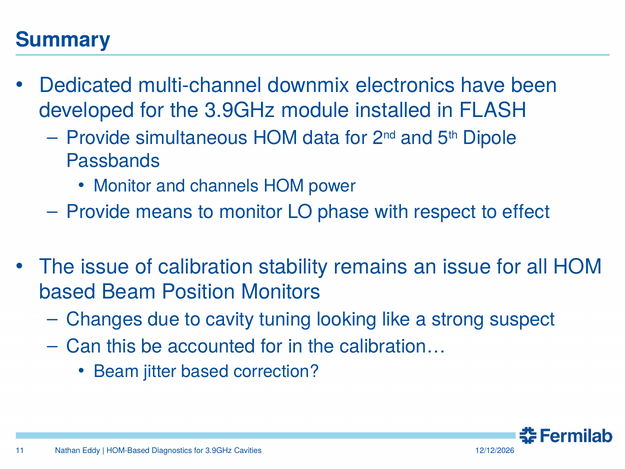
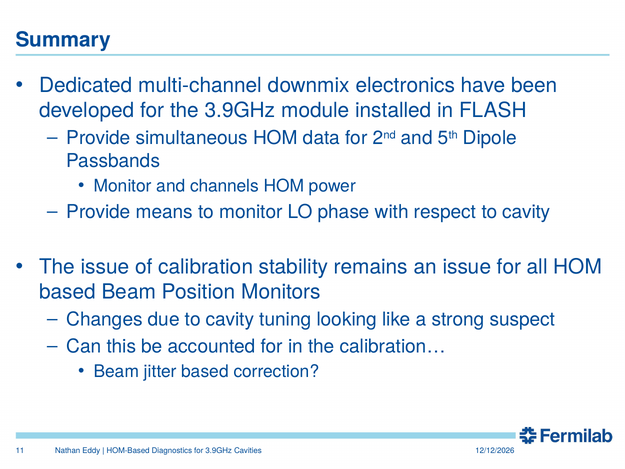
respect to effect: effect -> cavity
